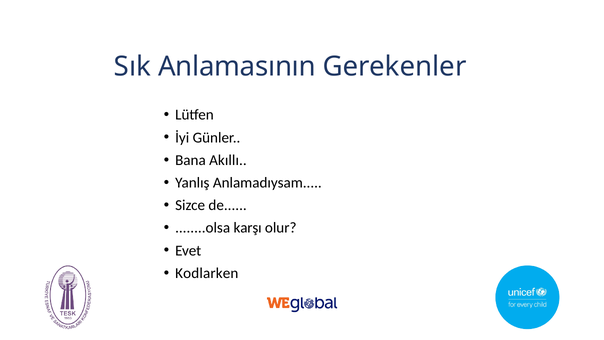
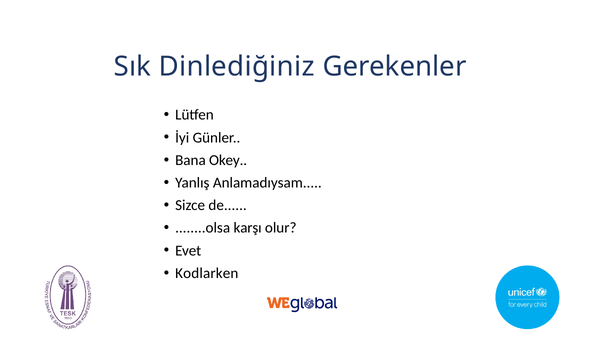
Anlamasının: Anlamasının -> Dinlediğiniz
Akıllı: Akıllı -> Okey
